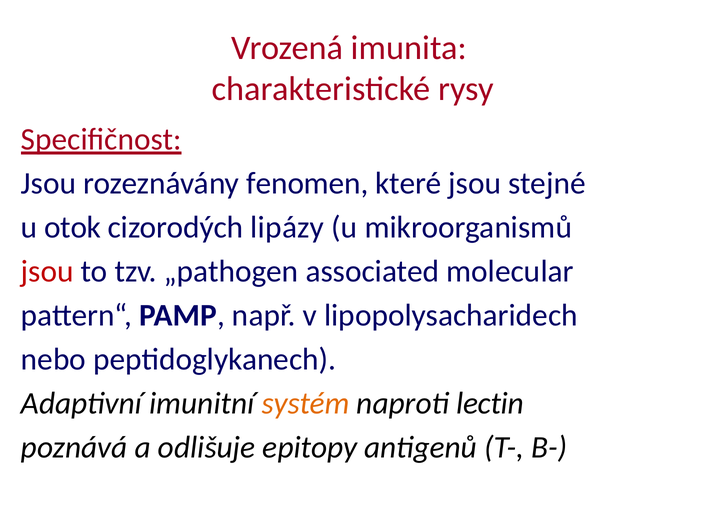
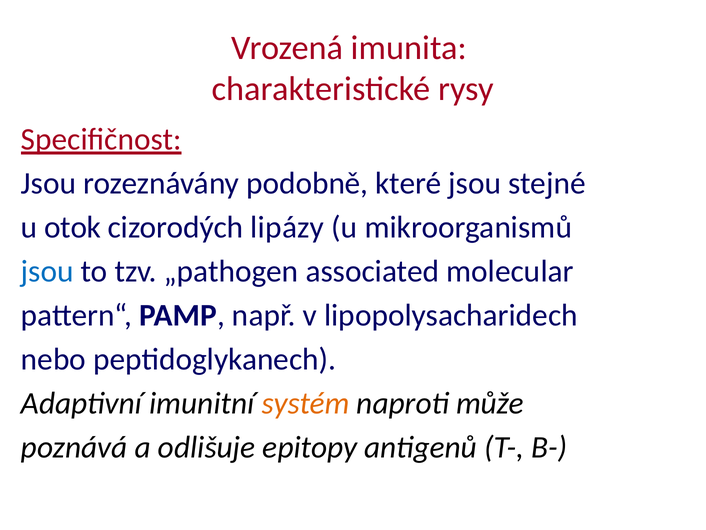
fenomen: fenomen -> podobně
jsou at (47, 271) colour: red -> blue
lectin: lectin -> může
